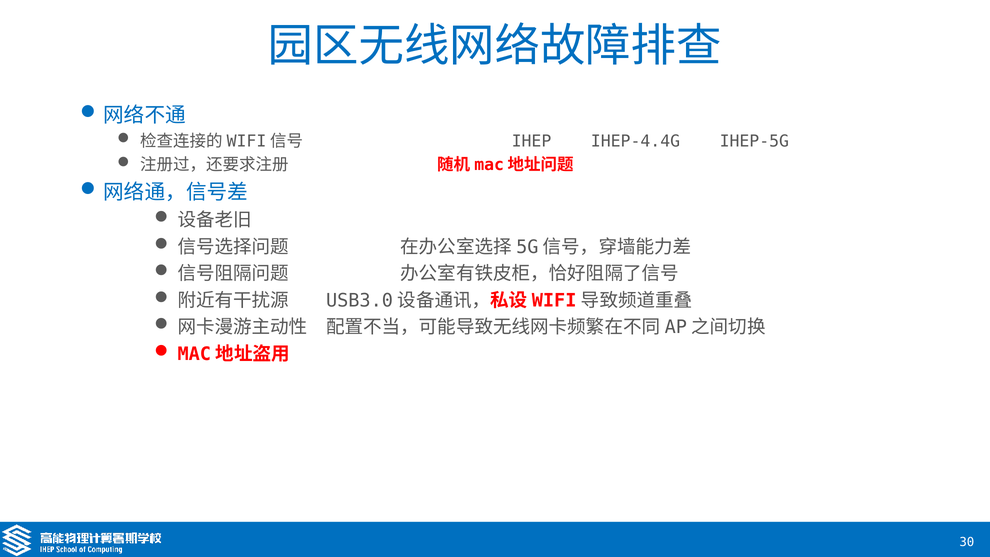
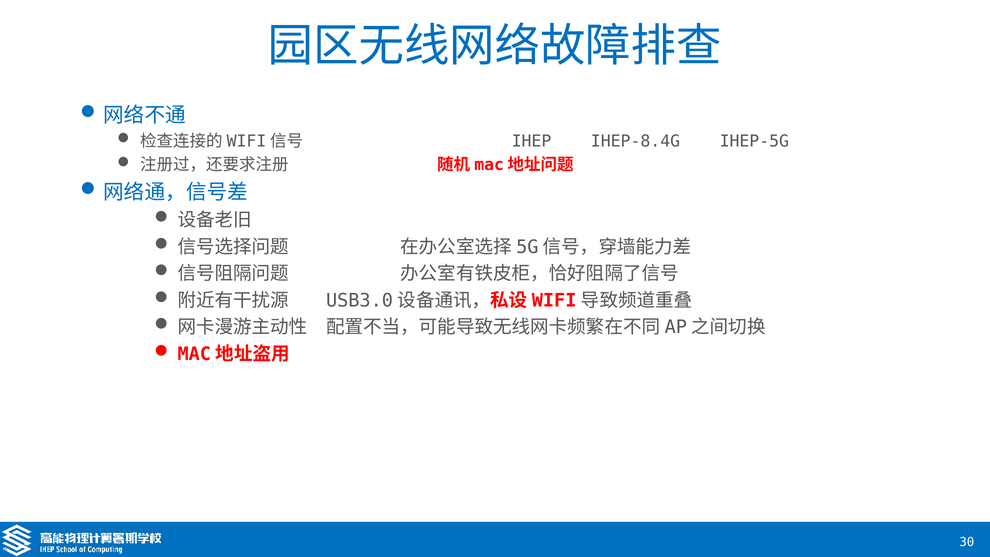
IHEP-4.4G: IHEP-4.4G -> IHEP-8.4G
